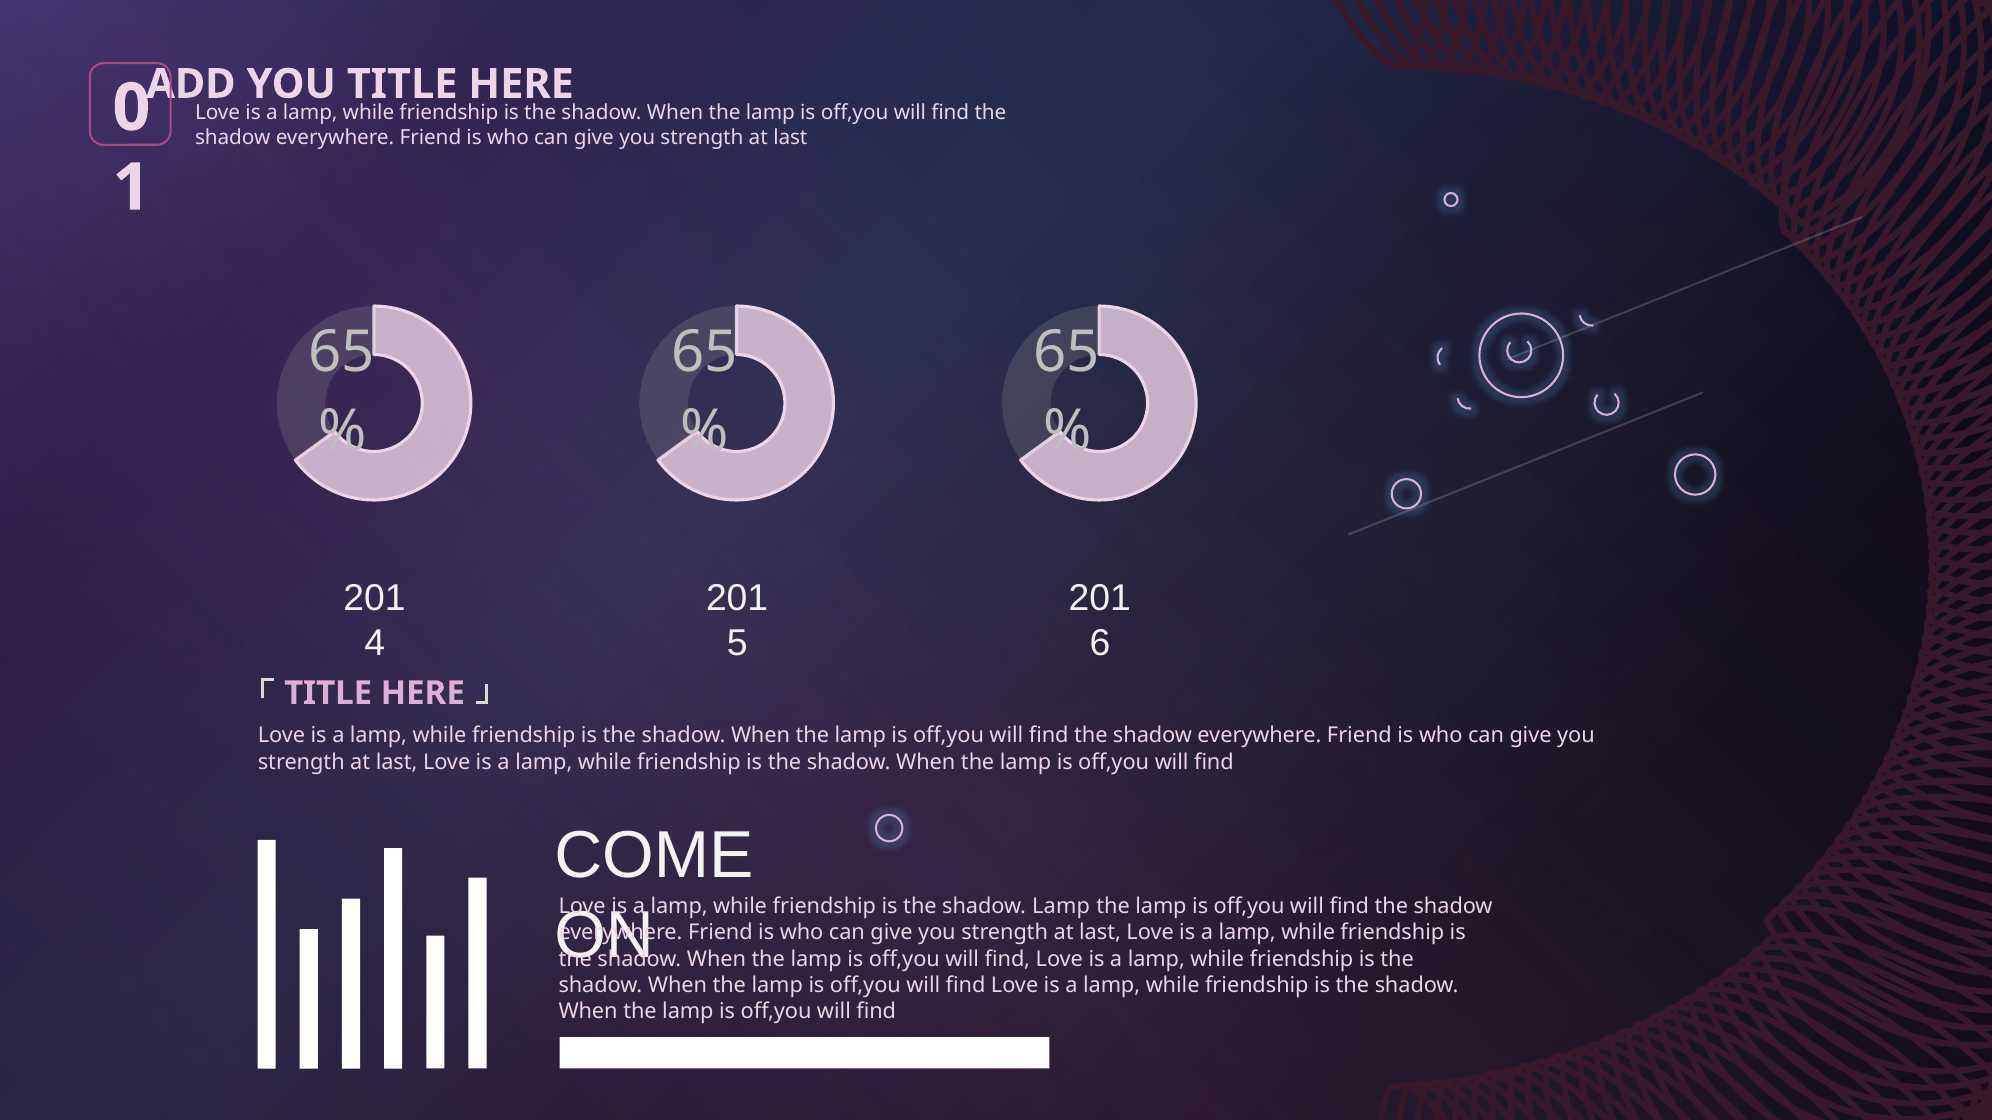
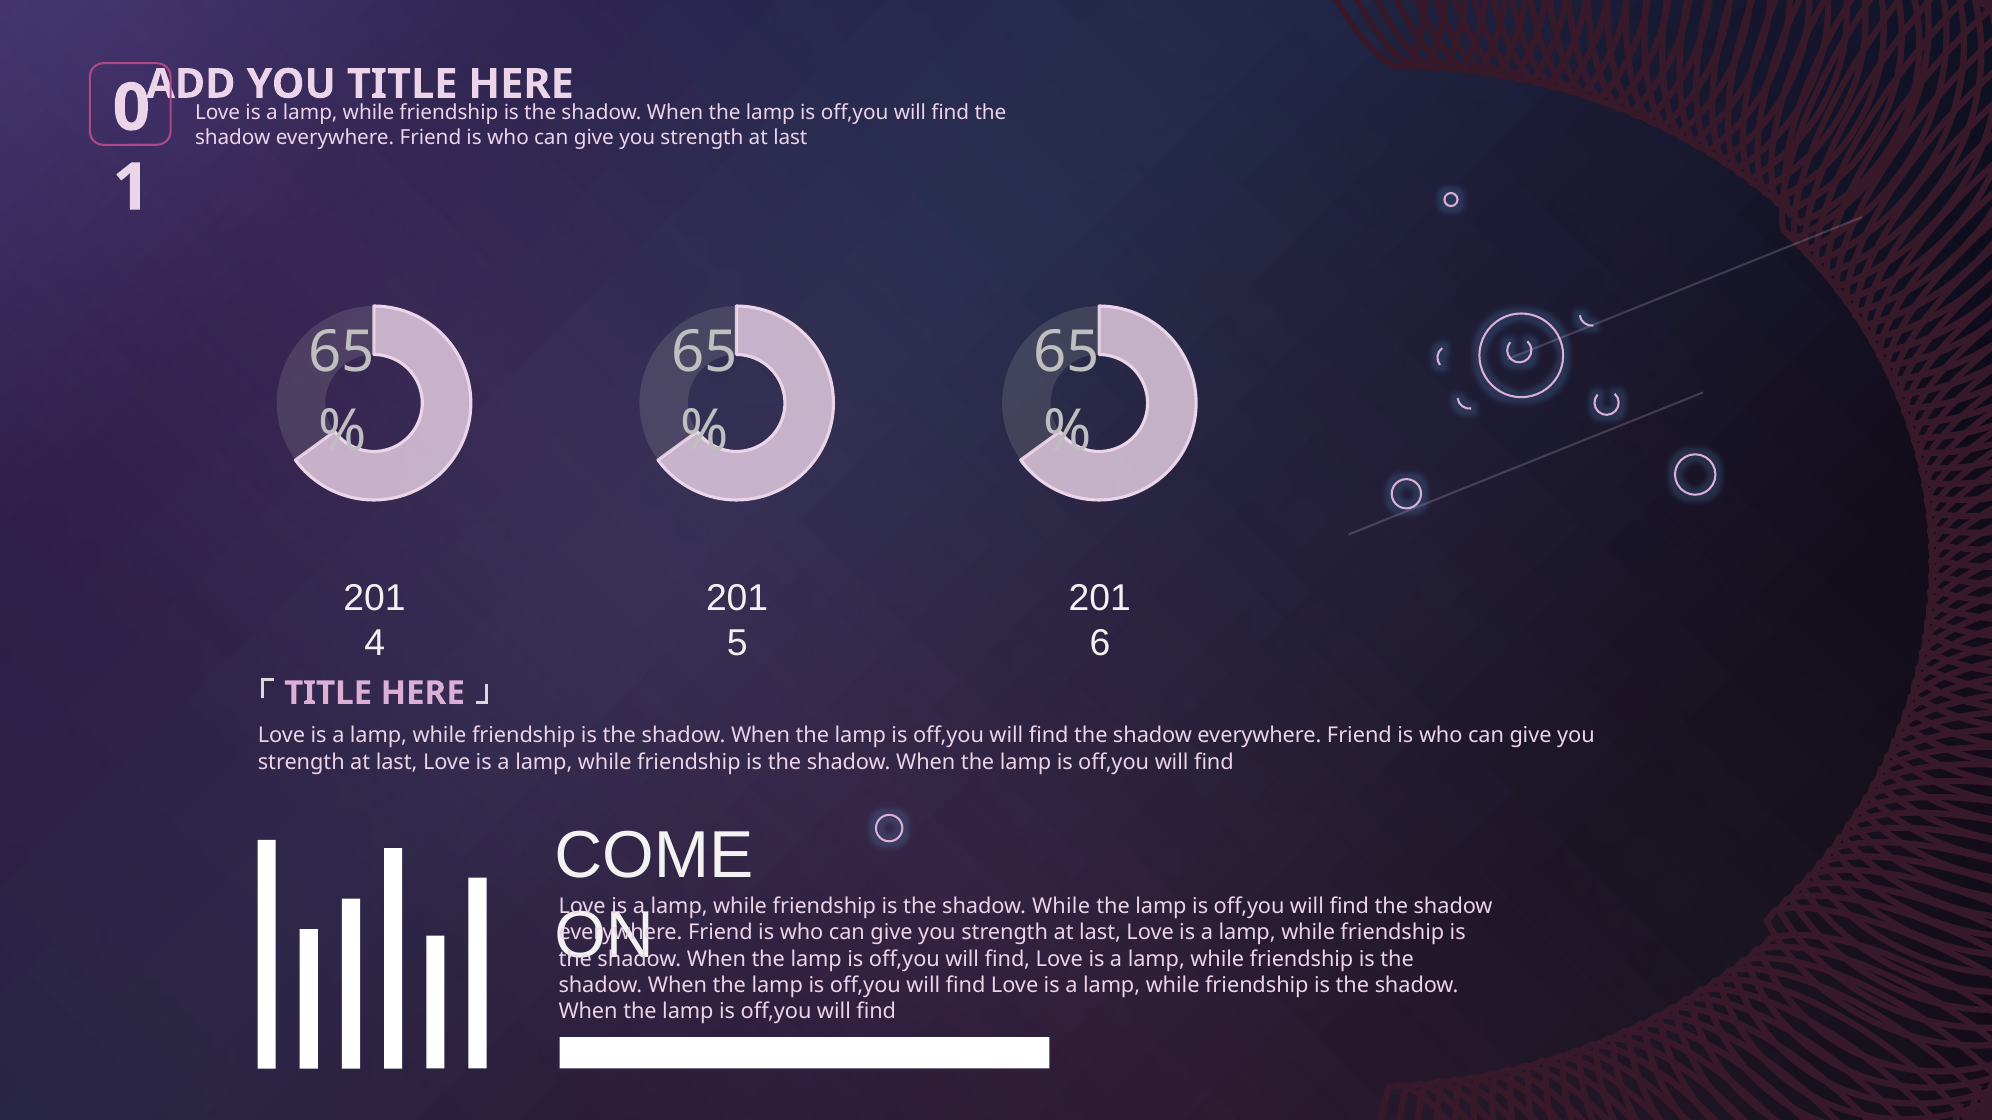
shadow Lamp: Lamp -> While
